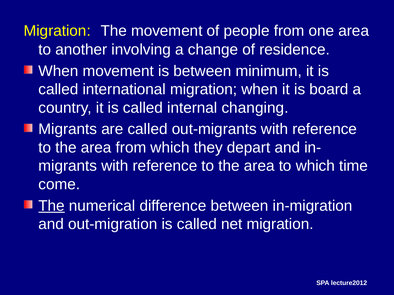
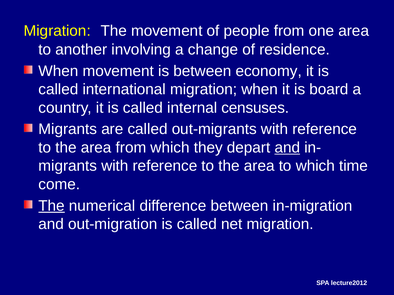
minimum: minimum -> economy
changing: changing -> censuses
and at (287, 148) underline: none -> present
